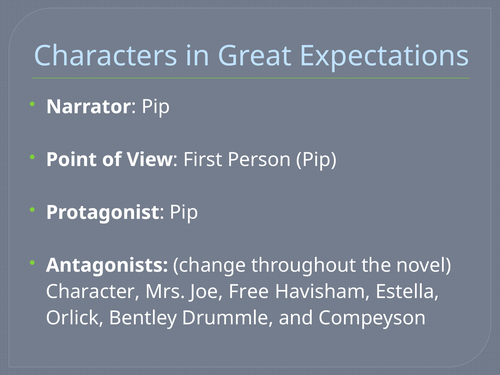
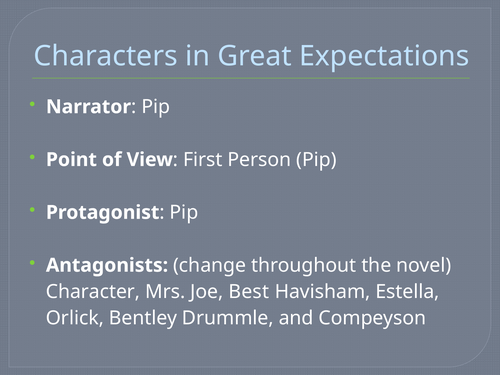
Free: Free -> Best
